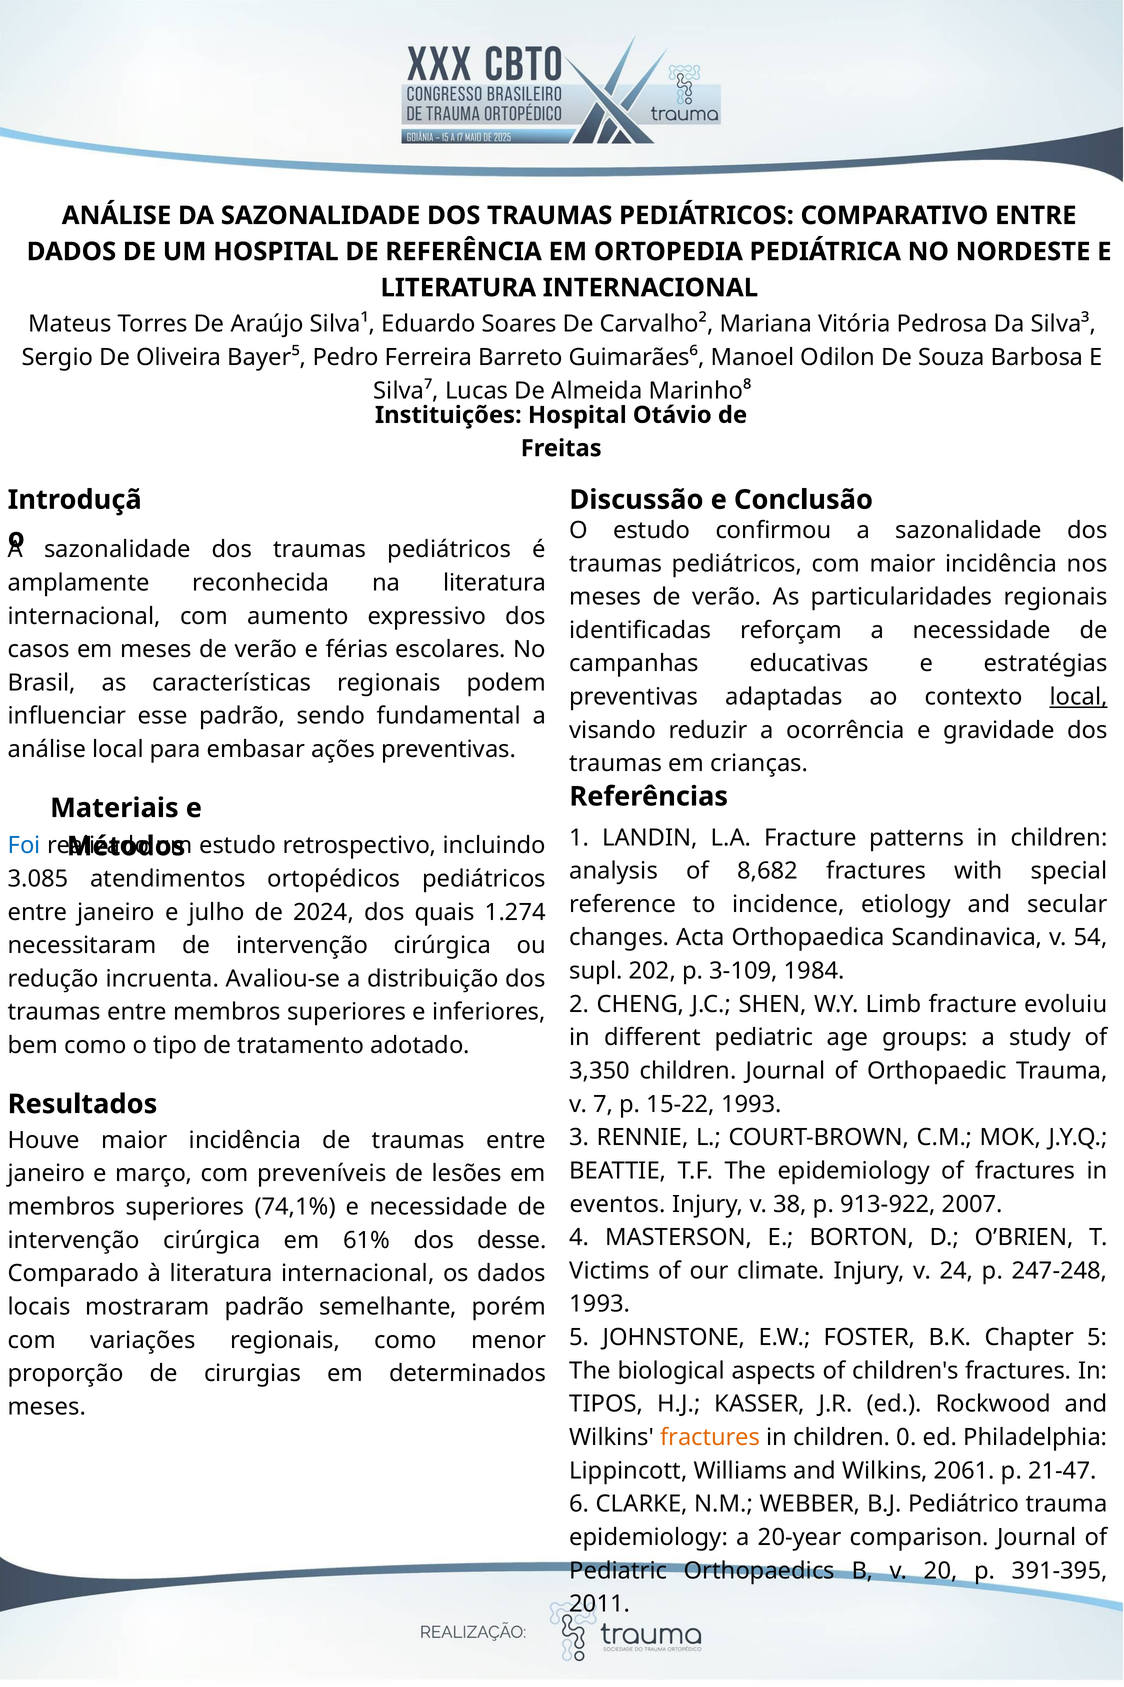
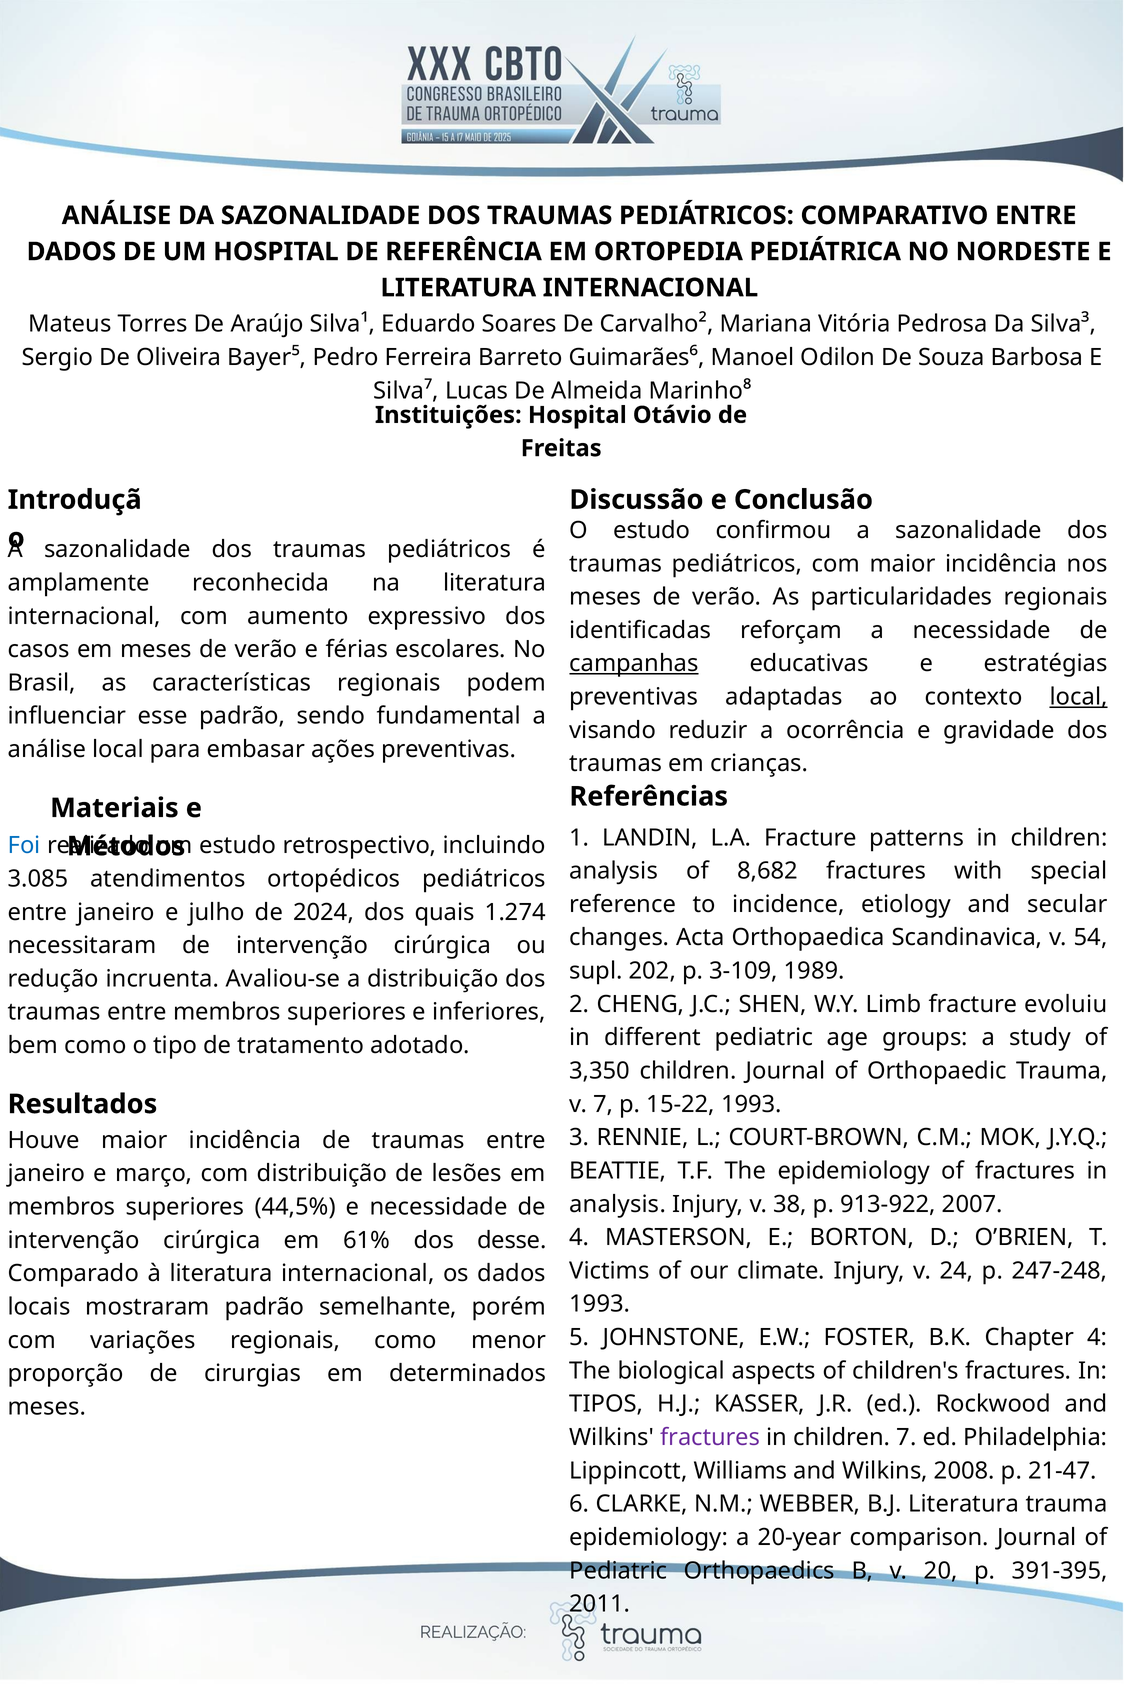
campanhas underline: none -> present
1984: 1984 -> 1989
com preveníveis: preveníveis -> distribuição
eventos at (618, 1203): eventos -> analysis
74,1%: 74,1% -> 44,5%
Chapter 5: 5 -> 4
fractures at (710, 1437) colour: orange -> purple
children 0: 0 -> 7
2061: 2061 -> 2008
B.J Pediátrico: Pediátrico -> Literatura
